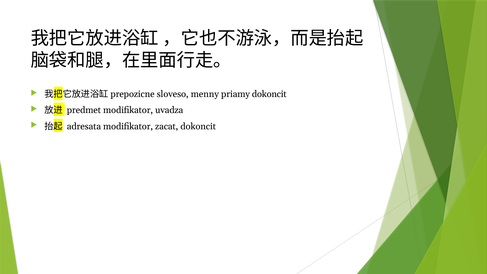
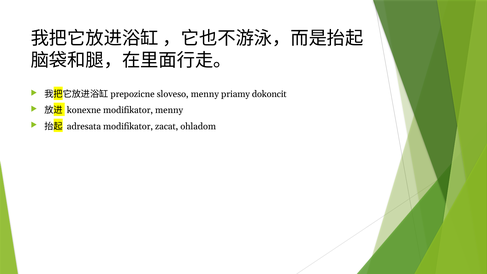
predmet: predmet -> konexne
modifikator uvadza: uvadza -> menny
zacat dokoncit: dokoncit -> ohladom
